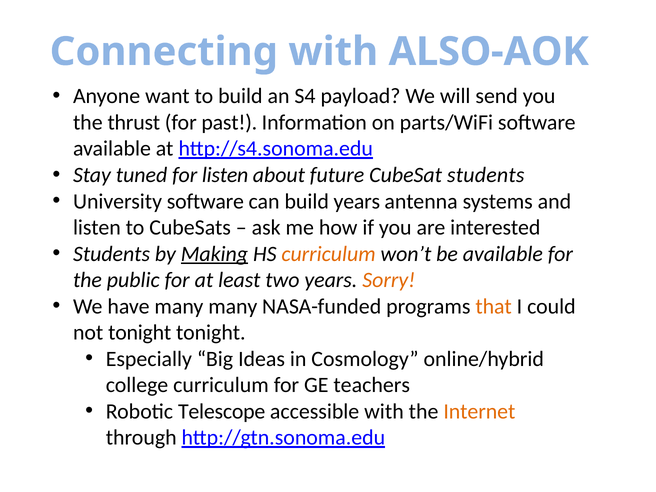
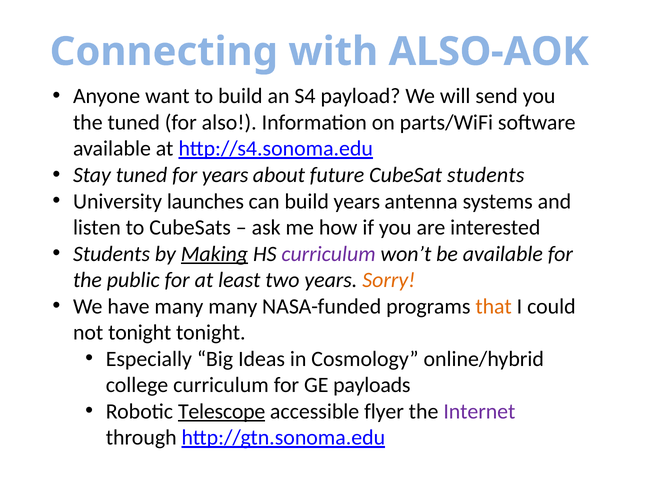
the thrust: thrust -> tuned
past: past -> also
for listen: listen -> years
University software: software -> launches
curriculum at (328, 254) colour: orange -> purple
teachers: teachers -> payloads
Telescope underline: none -> present
accessible with: with -> flyer
Internet colour: orange -> purple
